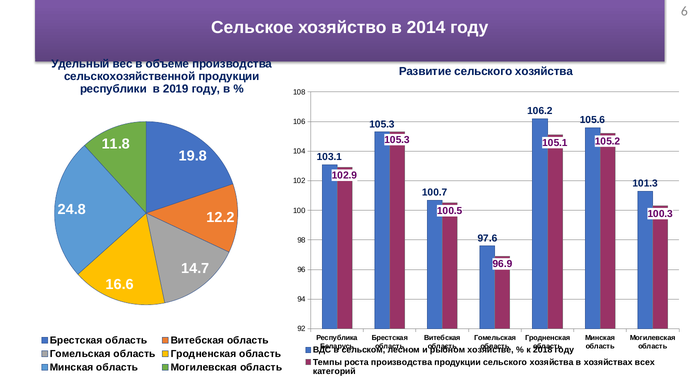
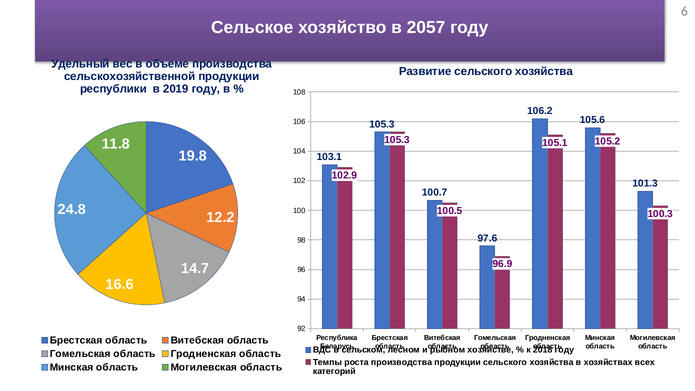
2014: 2014 -> 2057
